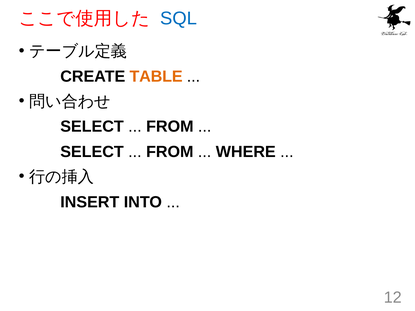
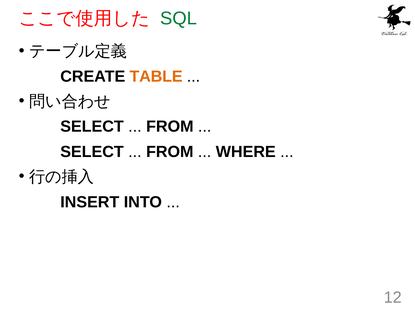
SQL colour: blue -> green
